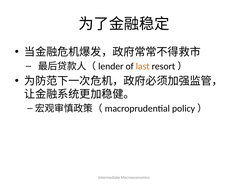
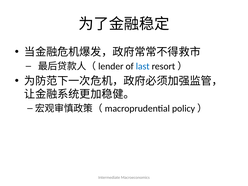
last colour: orange -> blue
